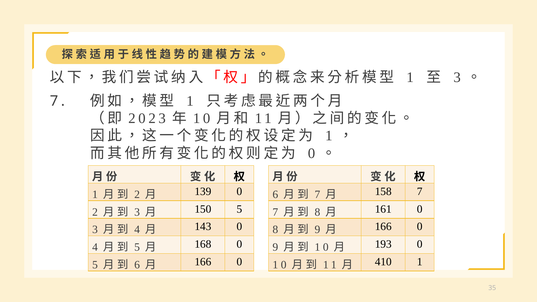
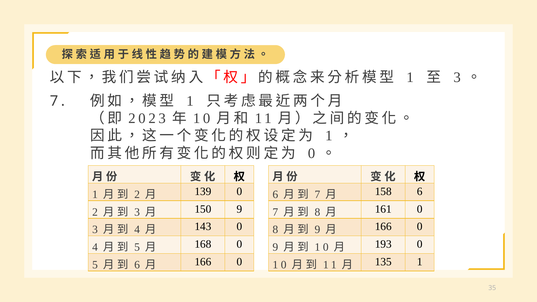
158 7: 7 -> 6
150 5: 5 -> 9
410: 410 -> 135
